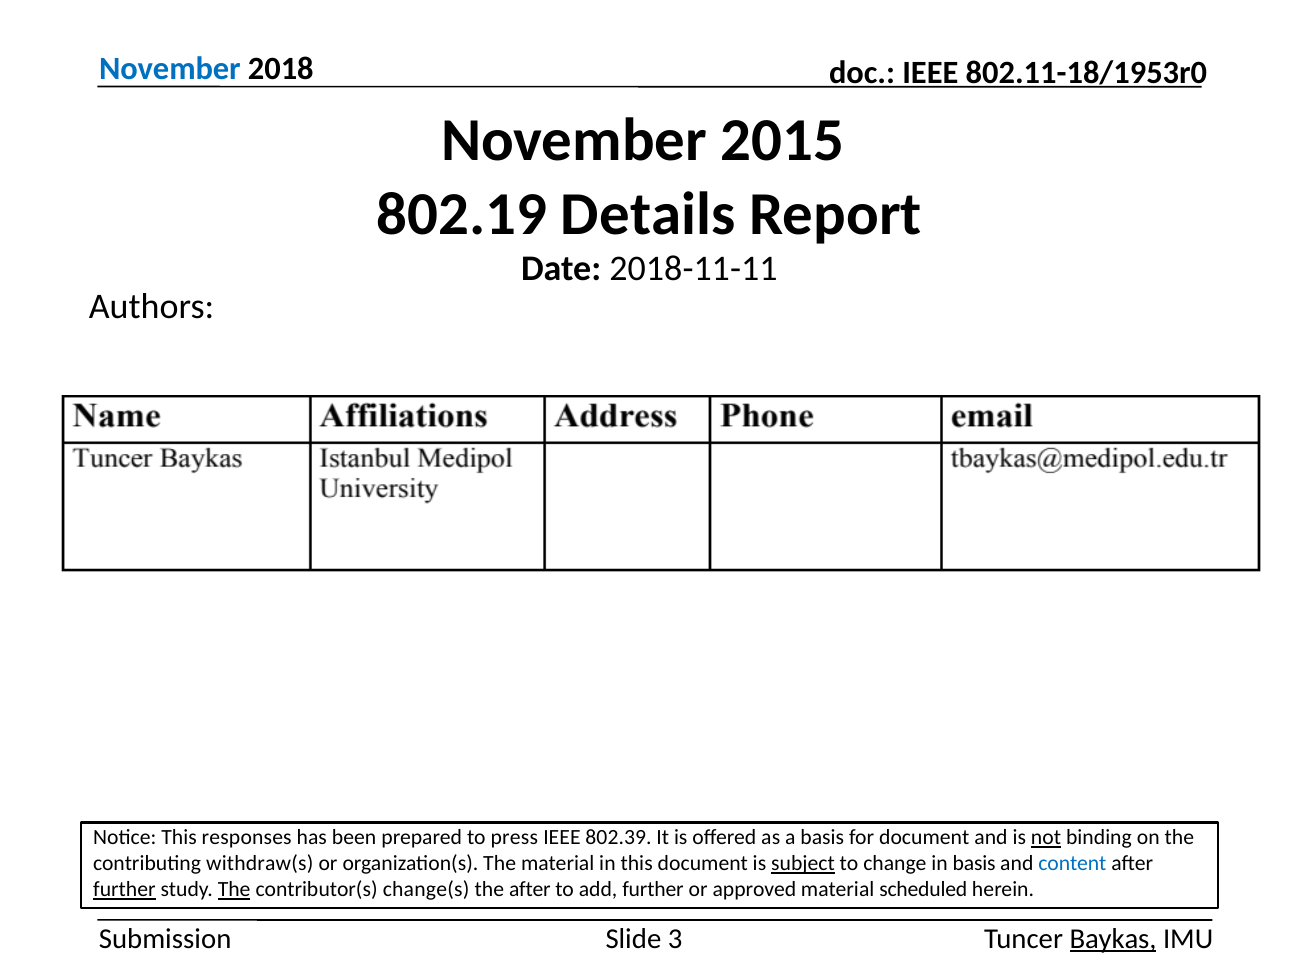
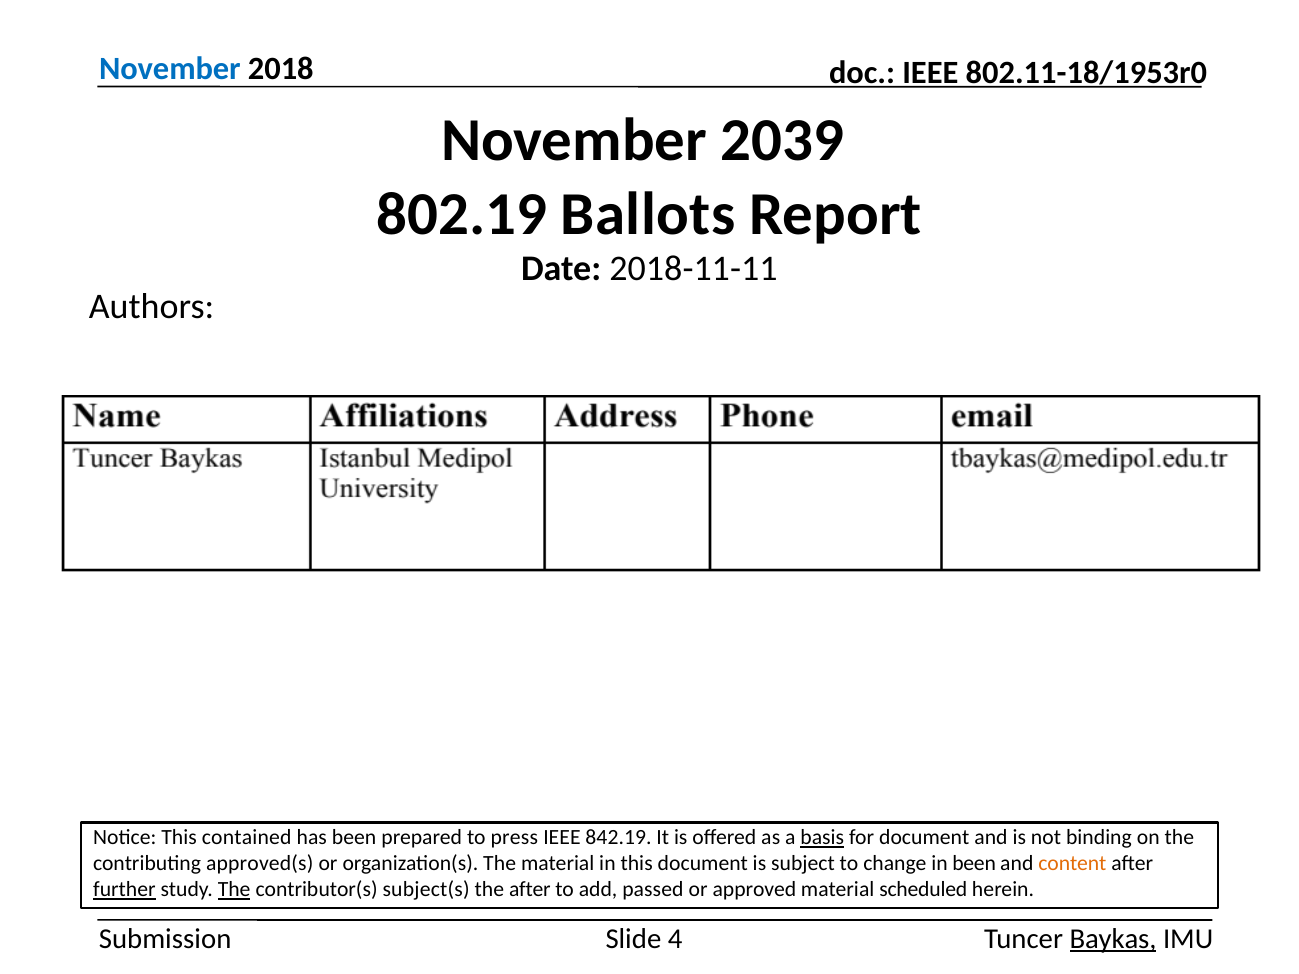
2015: 2015 -> 2039
Details: Details -> Ballots
responses: responses -> contained
802.39: 802.39 -> 842.19
basis at (822, 838) underline: none -> present
not underline: present -> none
withdraw(s: withdraw(s -> approved(s
subject underline: present -> none
in basis: basis -> been
content colour: blue -> orange
change(s: change(s -> subject(s
add further: further -> passed
3: 3 -> 4
